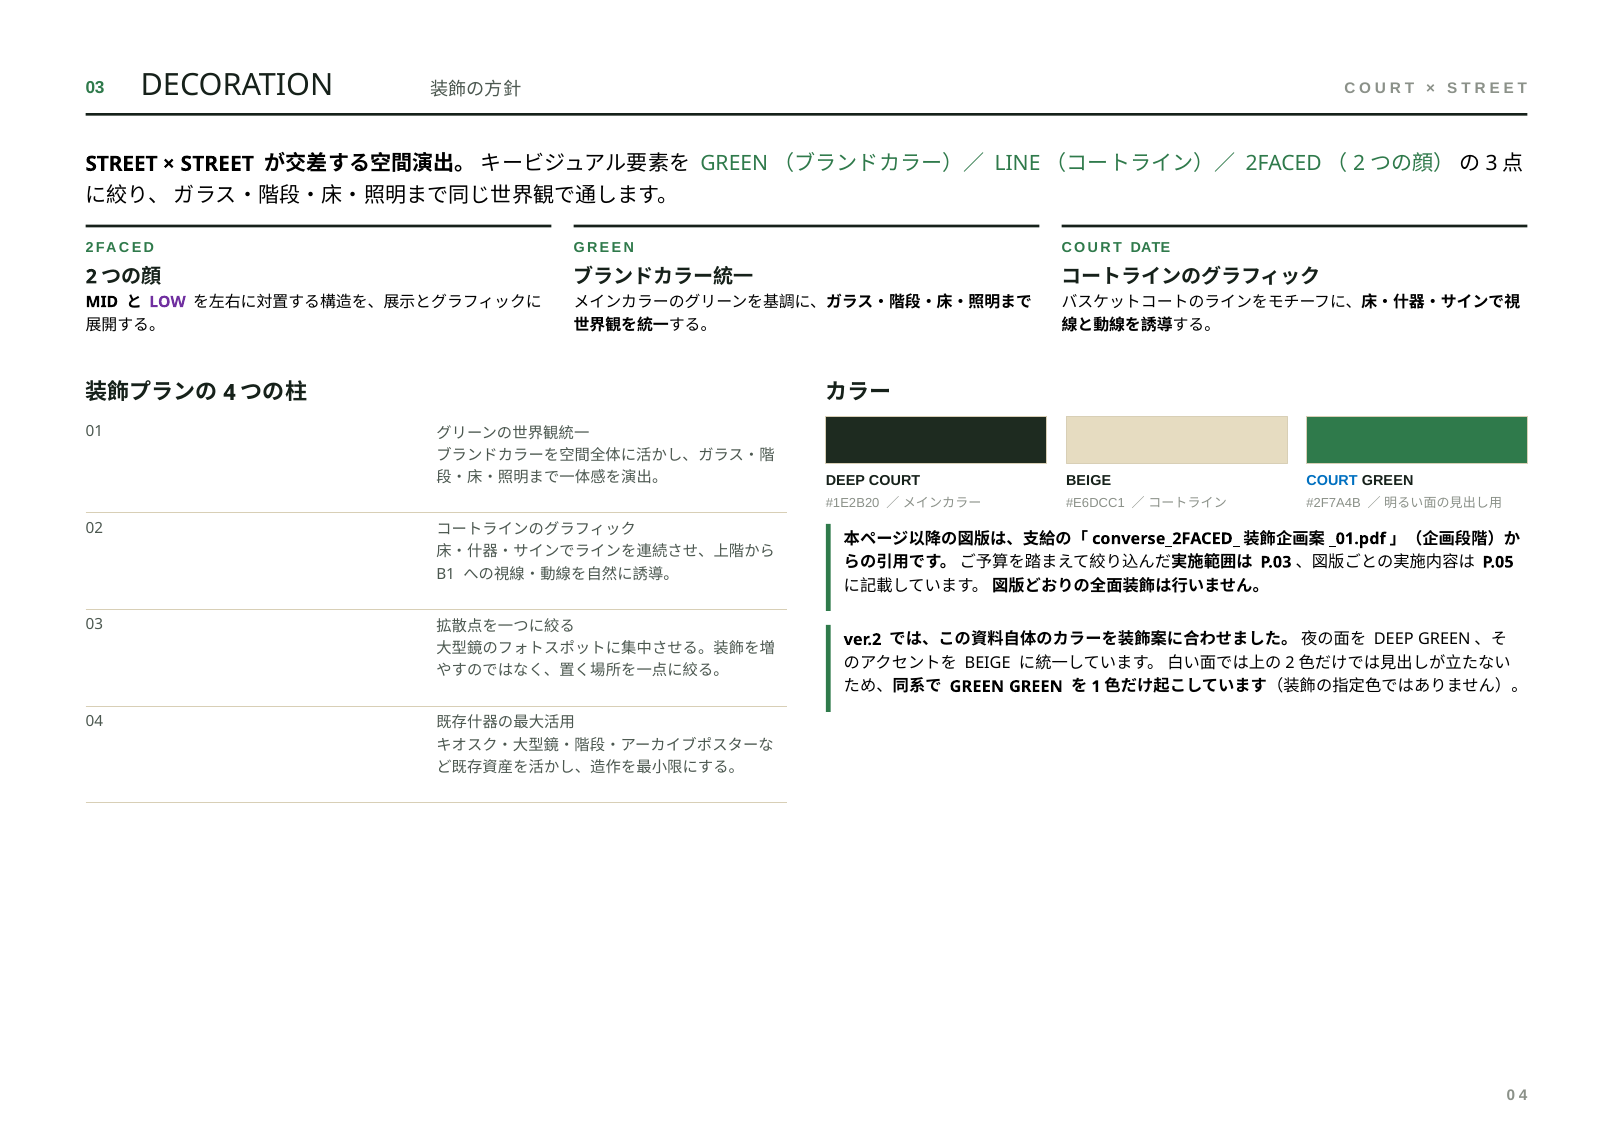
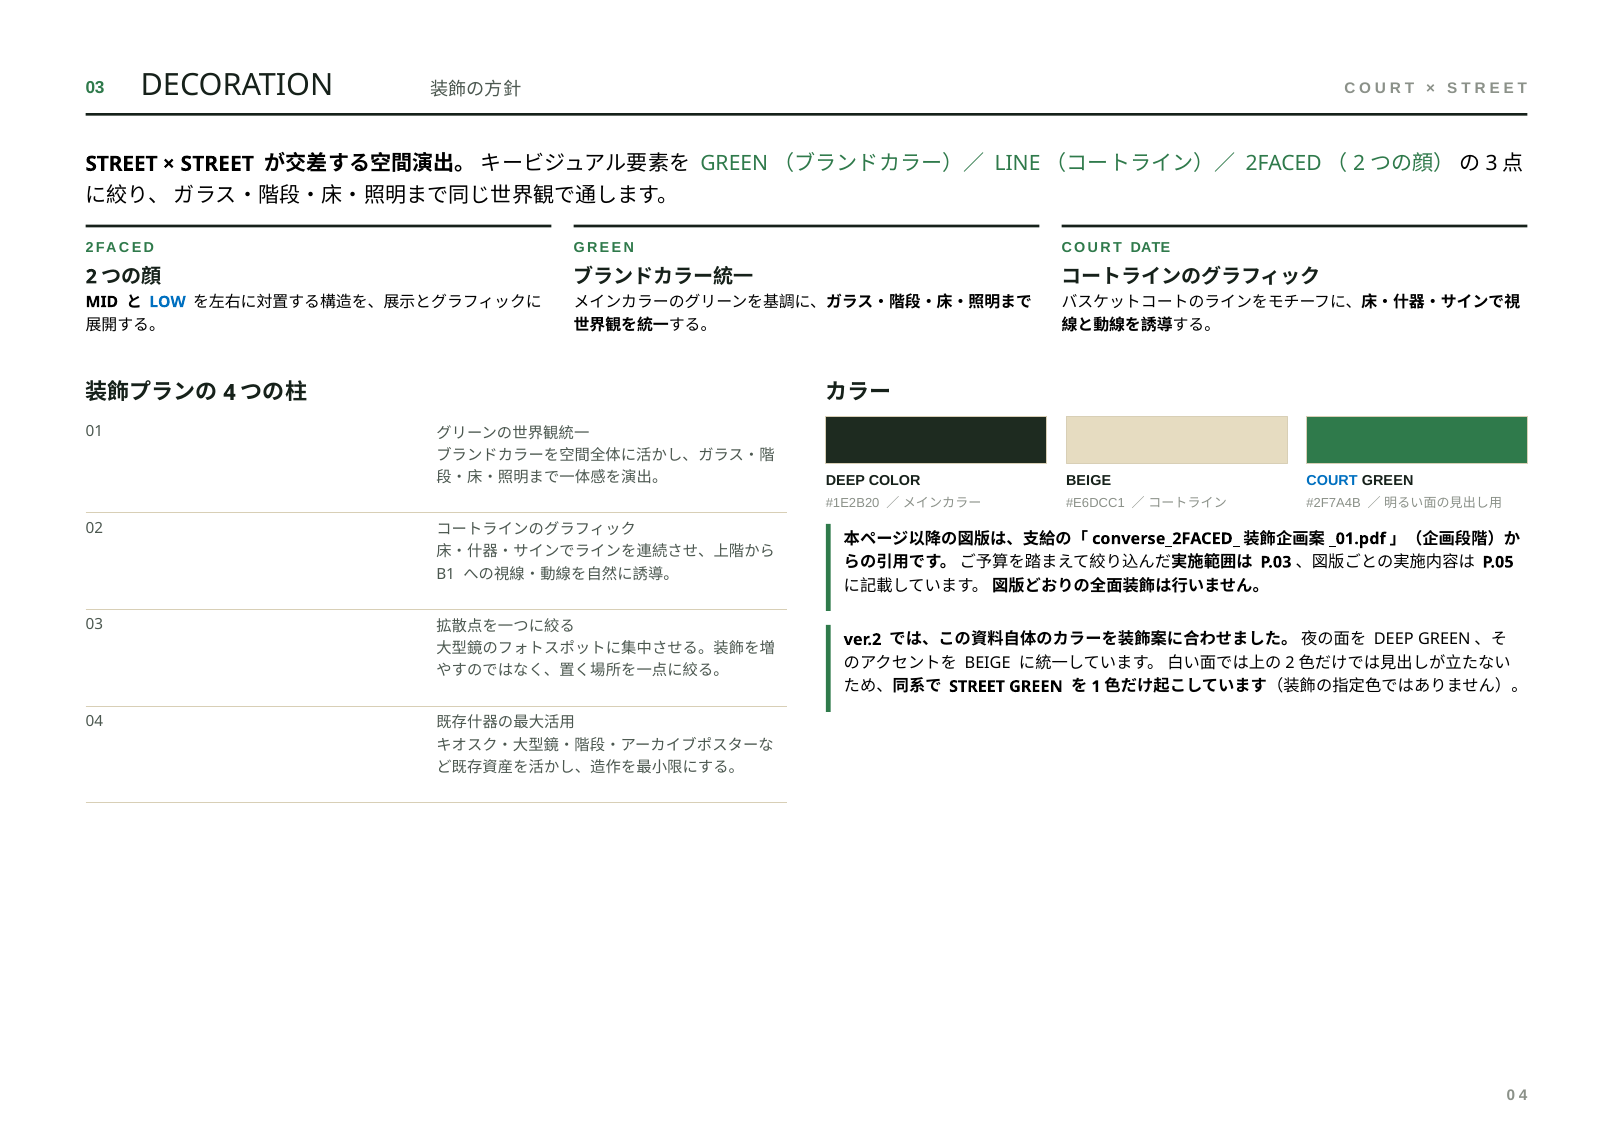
LOW colour: purple -> blue
DEEP COURT: COURT -> COLOR
GREEN at (977, 687): GREEN -> STREET
